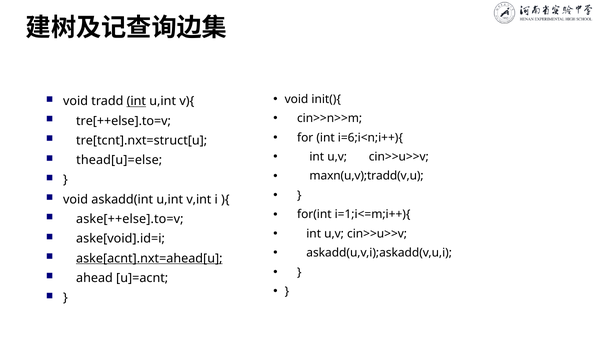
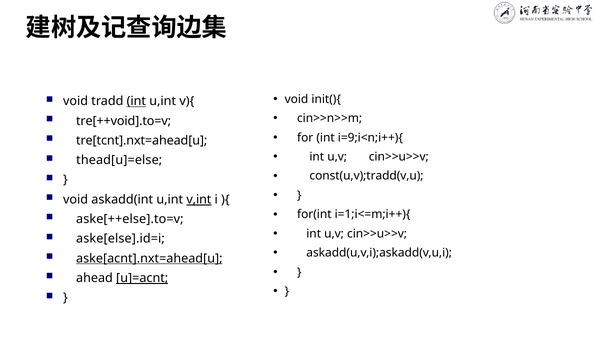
tre[++else].to=v: tre[++else].to=v -> tre[++void].to=v
i=6;i<n;i++){: i=6;i<n;i++){ -> i=9;i<n;i++){
tre[tcnt].nxt=struct[u: tre[tcnt].nxt=struct[u -> tre[tcnt].nxt=ahead[u
maxn(u,v);tradd(v,u: maxn(u,v);tradd(v,u -> const(u,v);tradd(v,u
v,int underline: none -> present
aske[void].id=i: aske[void].id=i -> aske[else].id=i
u]=acnt underline: none -> present
